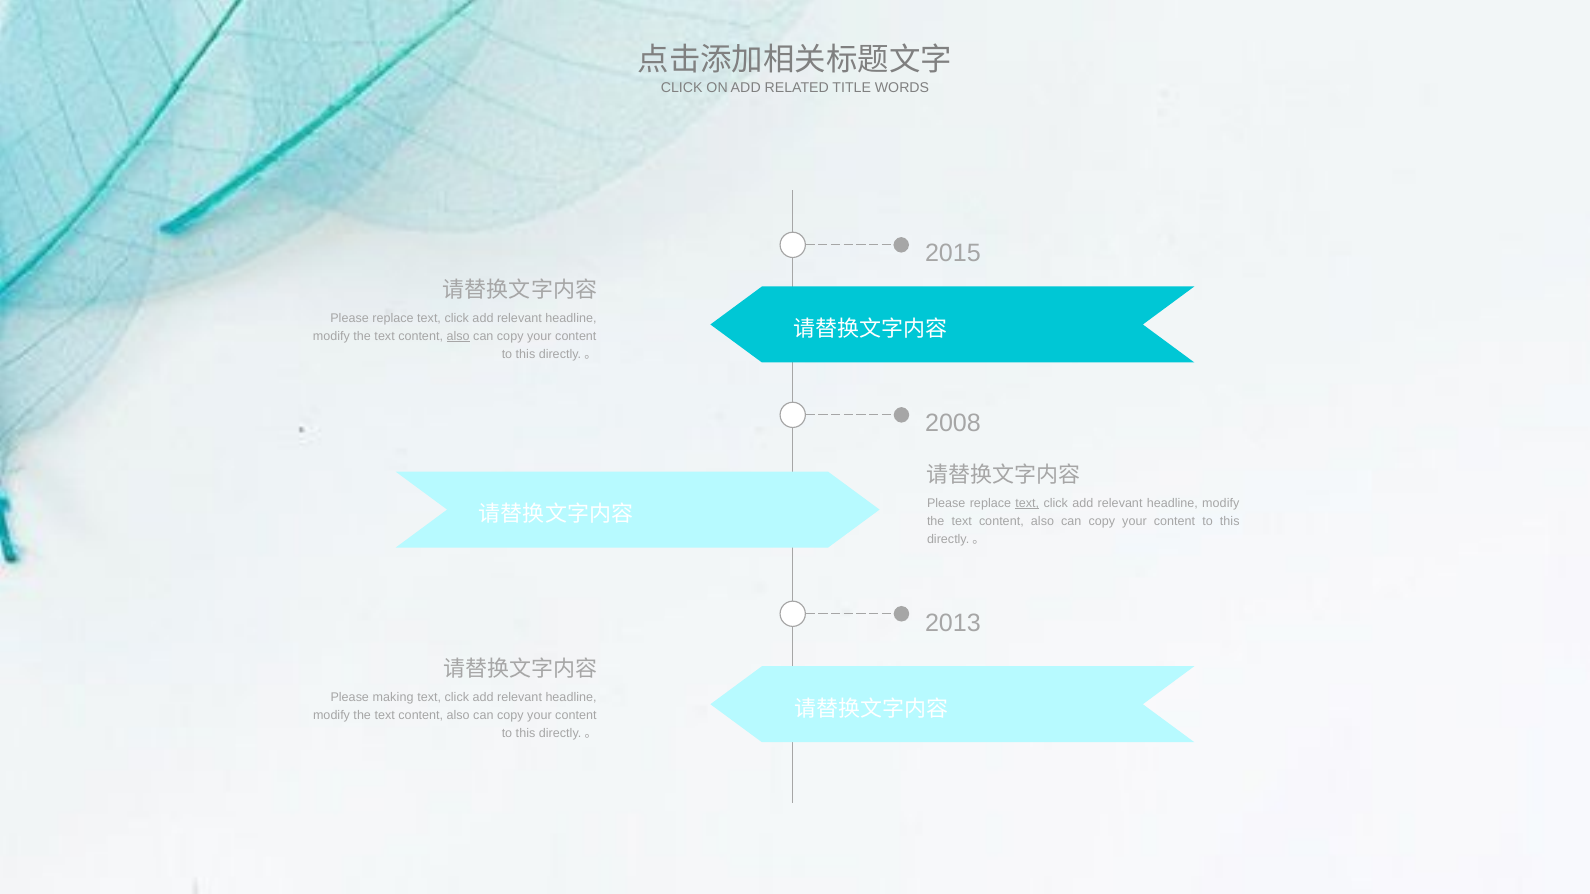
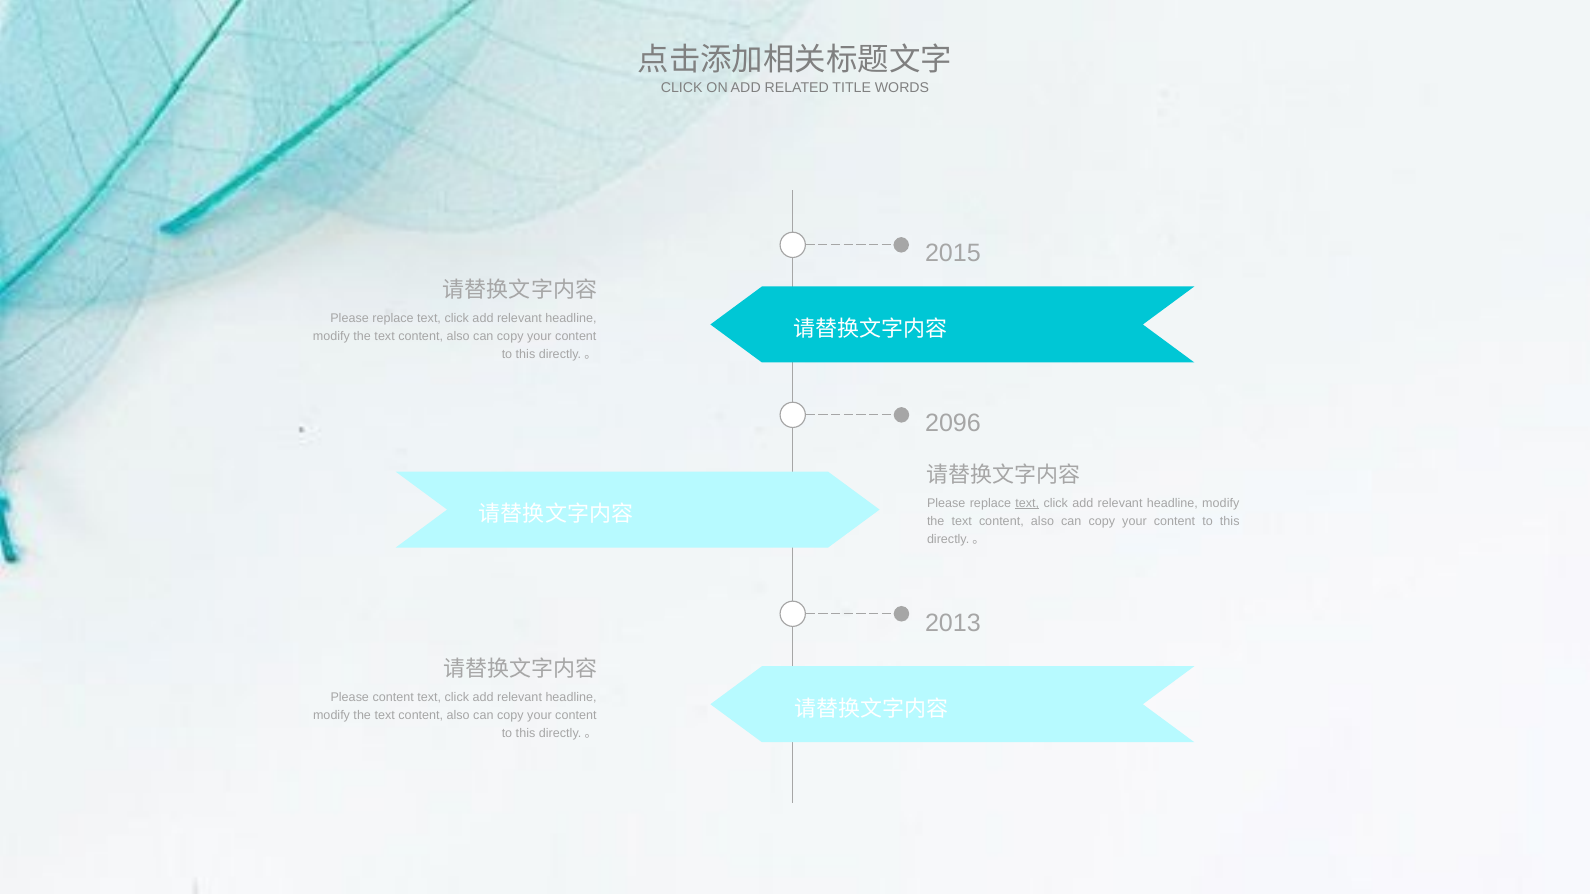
also at (458, 336) underline: present -> none
2008: 2008 -> 2096
Please making: making -> content
